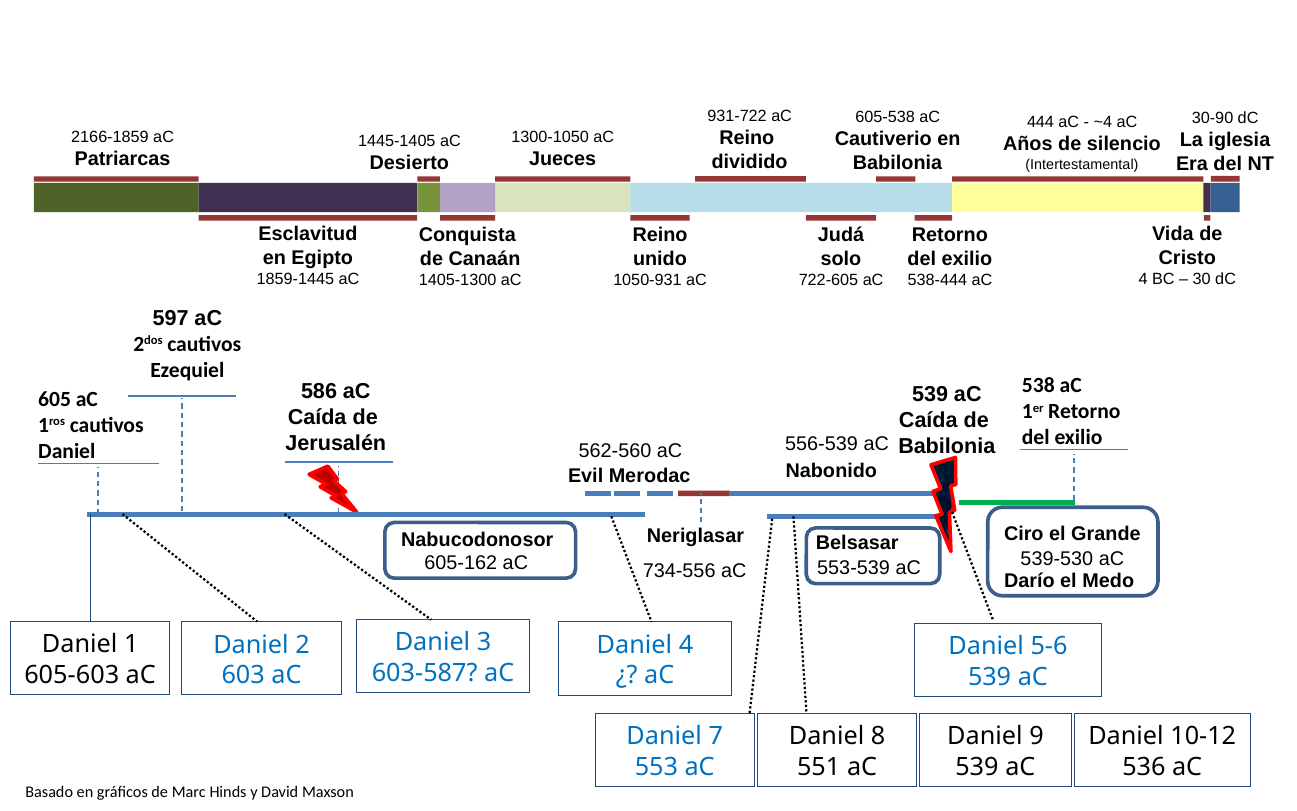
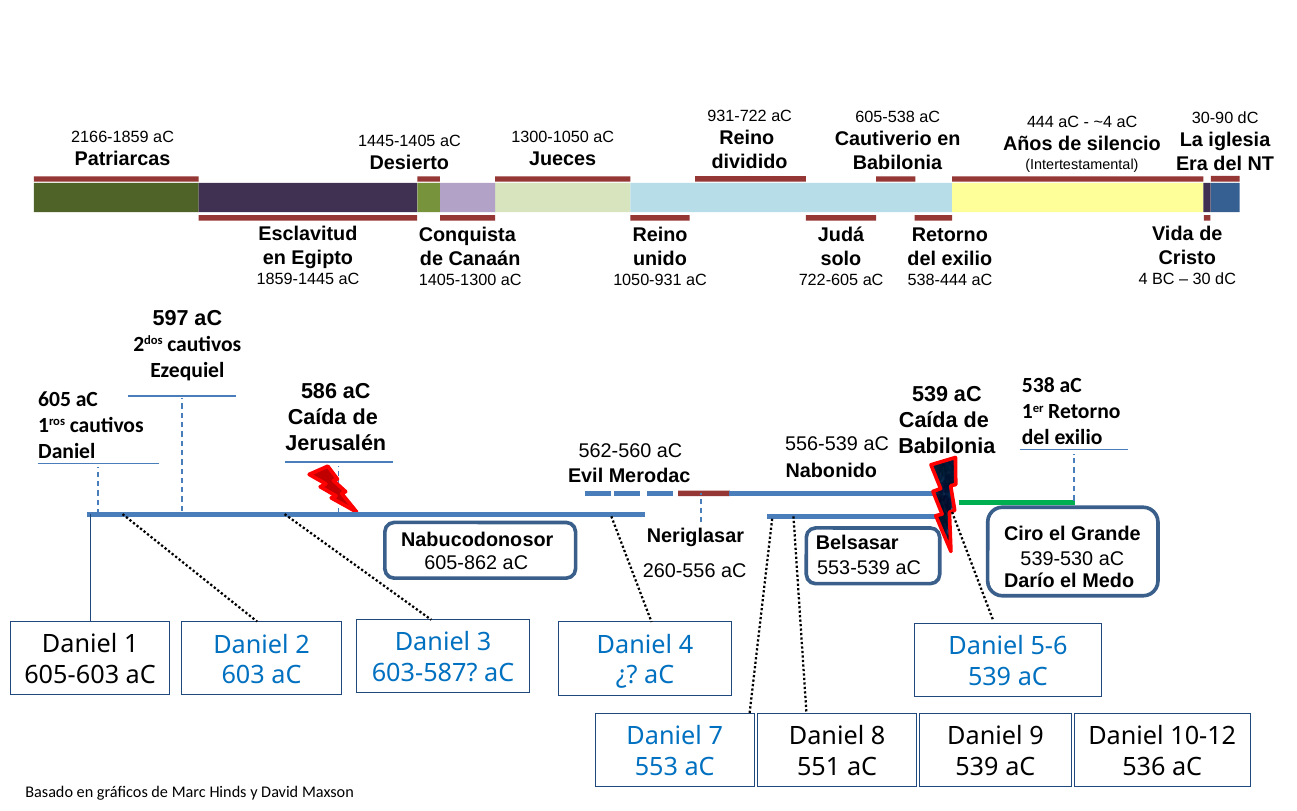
605-162: 605-162 -> 605-862
734-556: 734-556 -> 260-556
